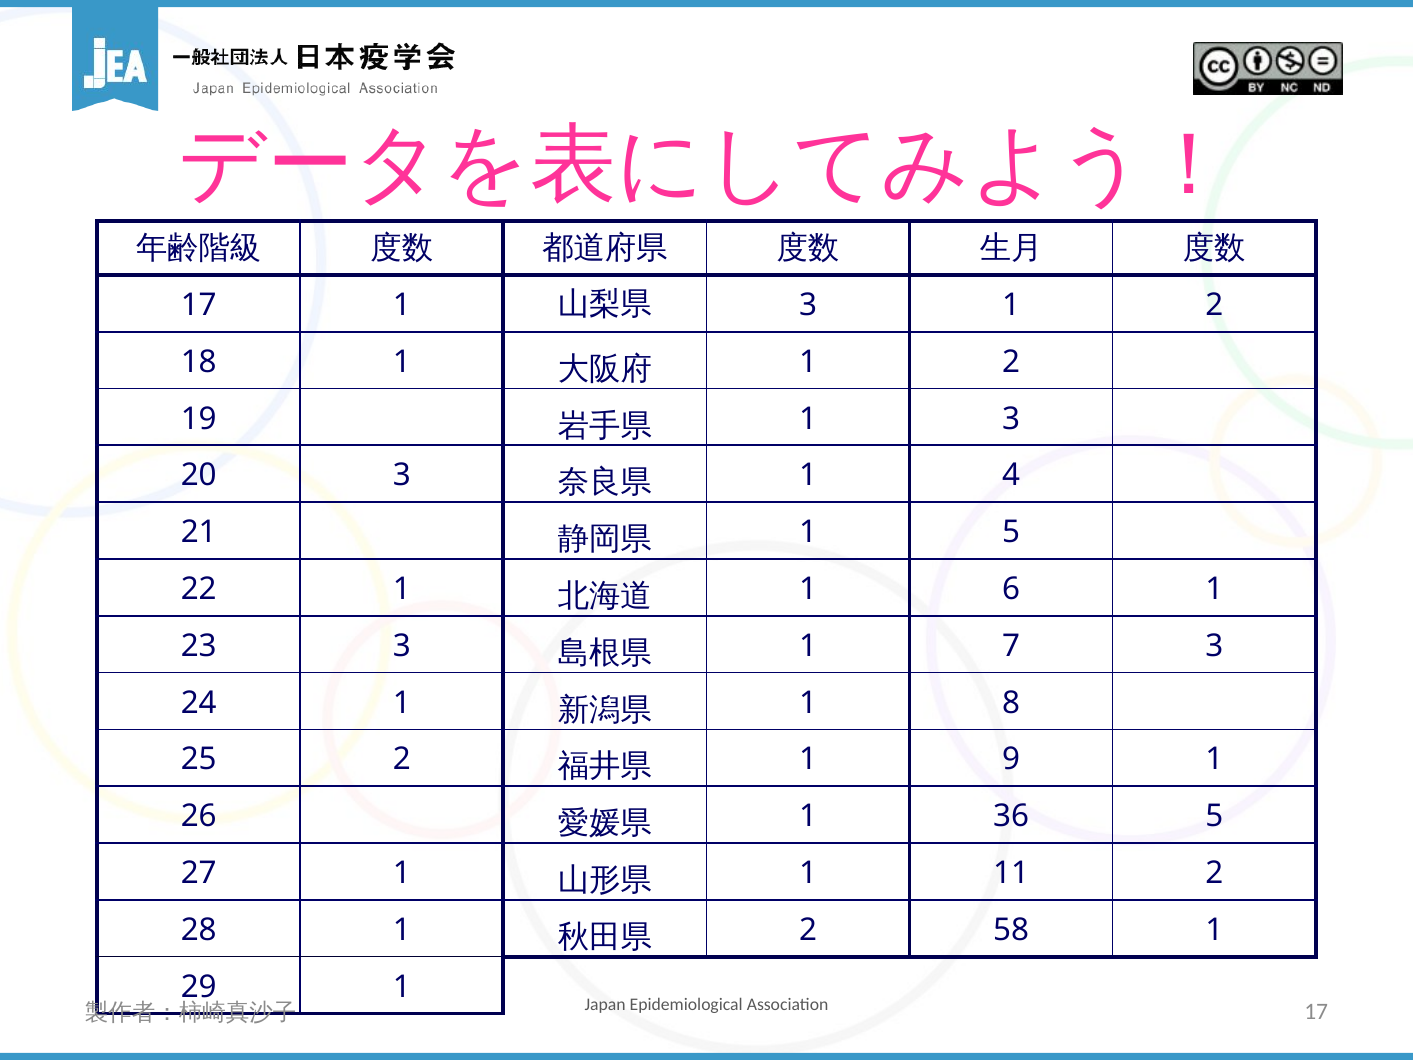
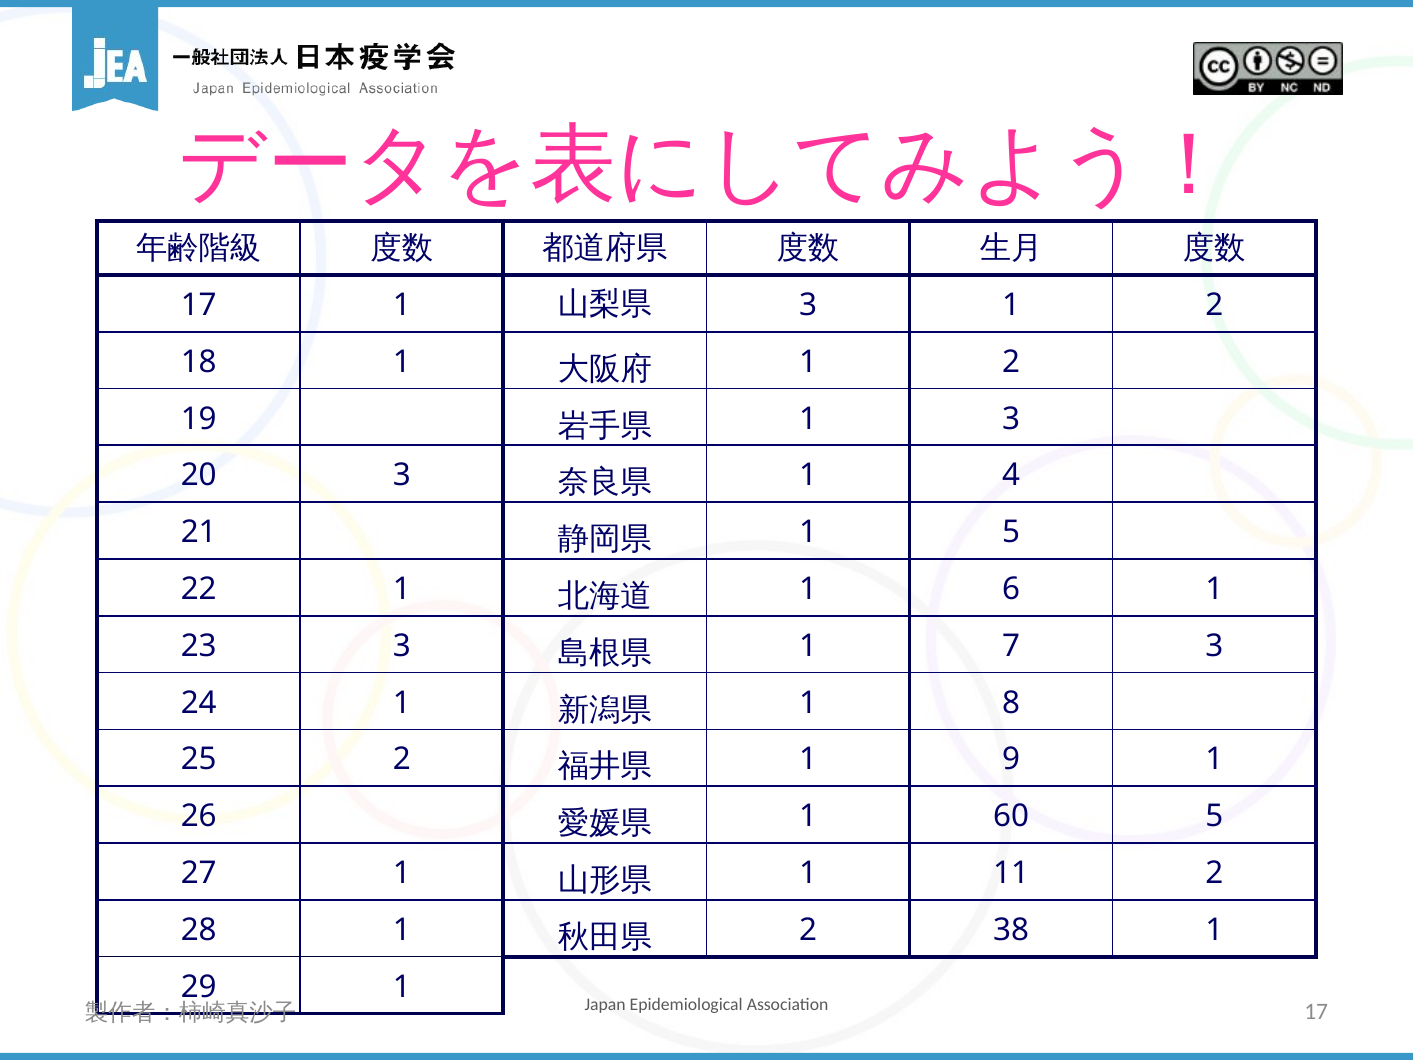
36: 36 -> 60
58: 58 -> 38
